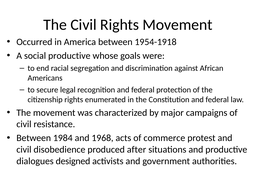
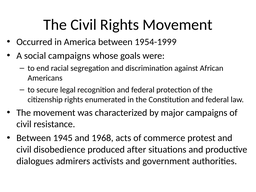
1954-1918: 1954-1918 -> 1954-1999
social productive: productive -> campaigns
1984: 1984 -> 1945
designed: designed -> admirers
